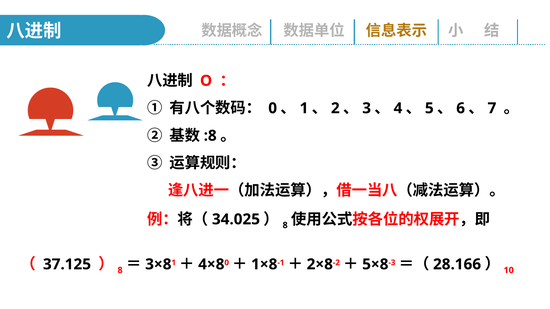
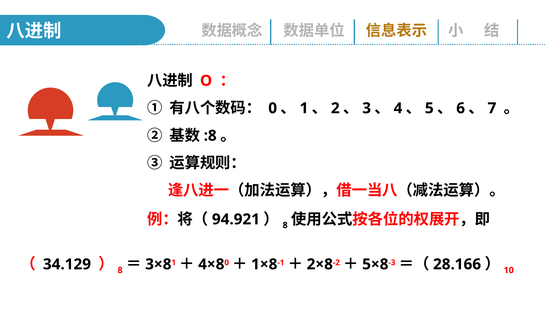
34.025: 34.025 -> 94.921
37.125: 37.125 -> 34.129
